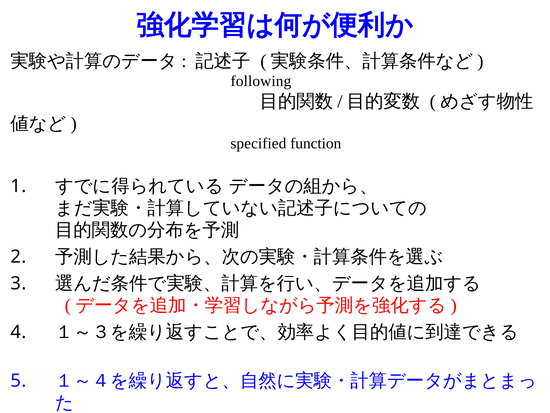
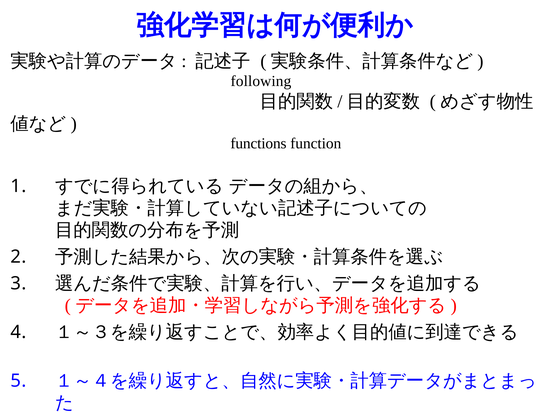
specified: specified -> functions
